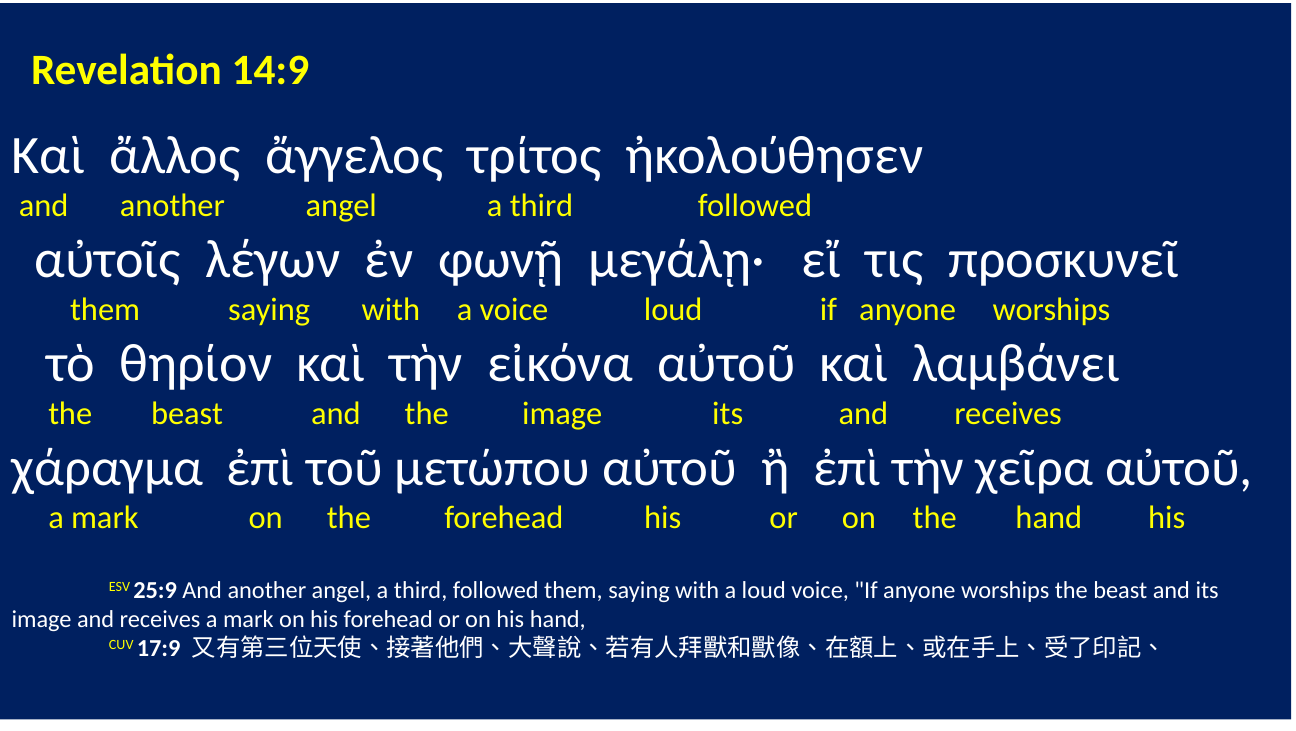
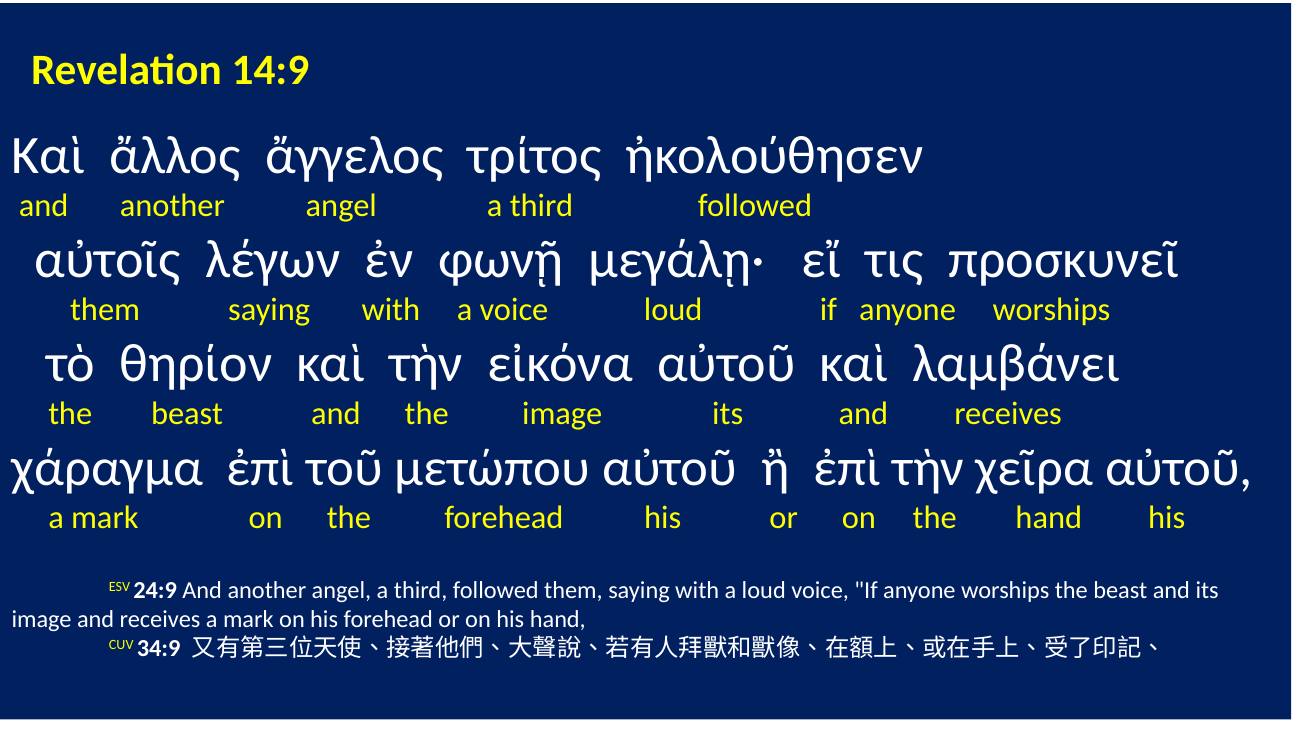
25:9: 25:9 -> 24:9
17:9: 17:9 -> 34:9
